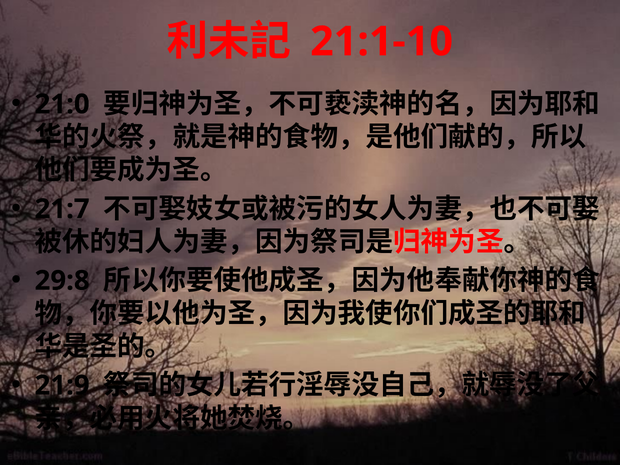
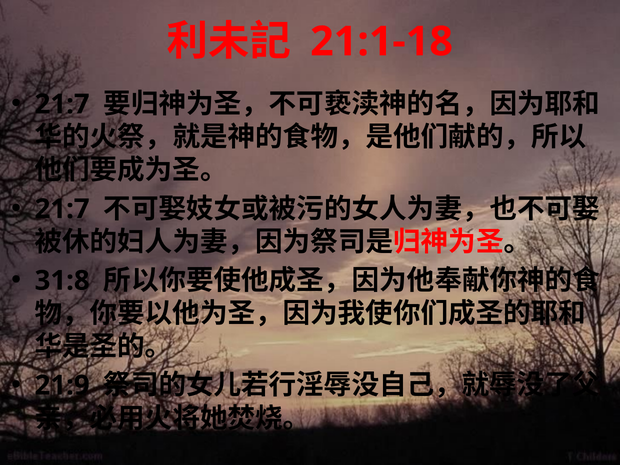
21:1-10: 21:1-10 -> 21:1-18
21:0 at (62, 104): 21:0 -> 21:7
29:8: 29:8 -> 31:8
